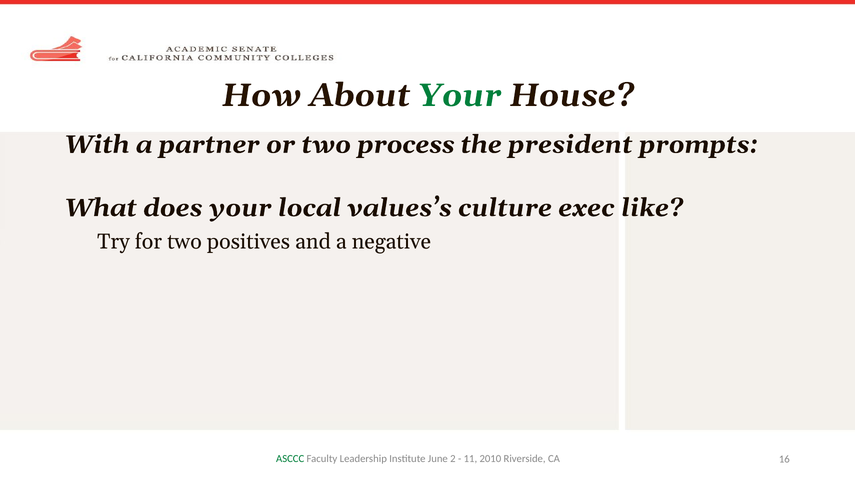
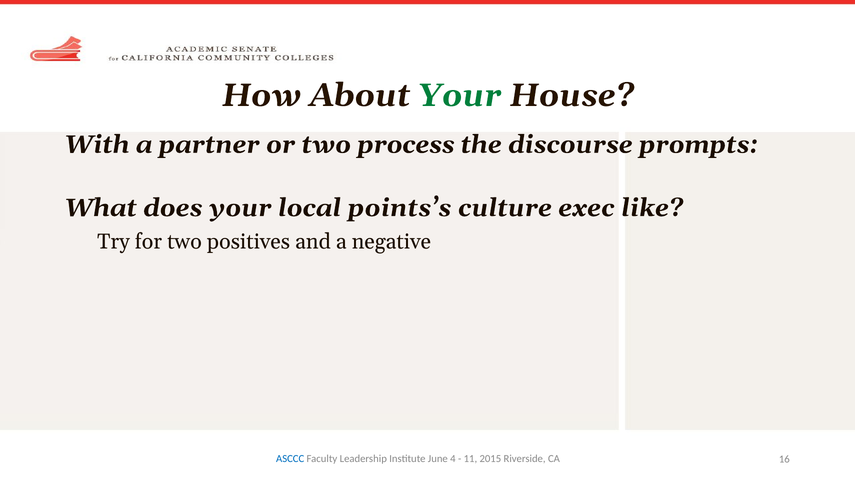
president: president -> discourse
values’s: values’s -> points’s
ASCCC colour: green -> blue
2: 2 -> 4
2010: 2010 -> 2015
